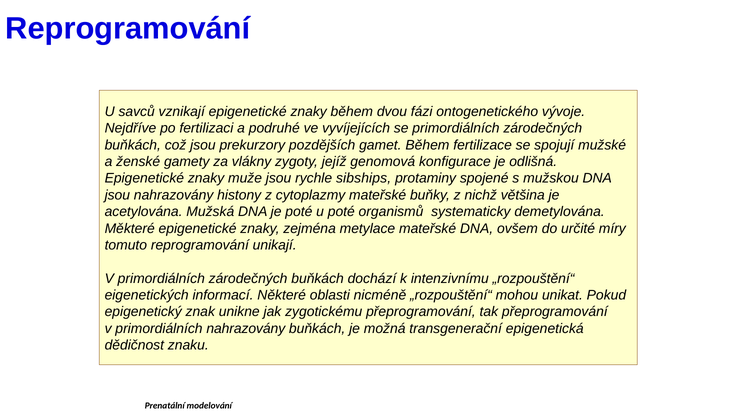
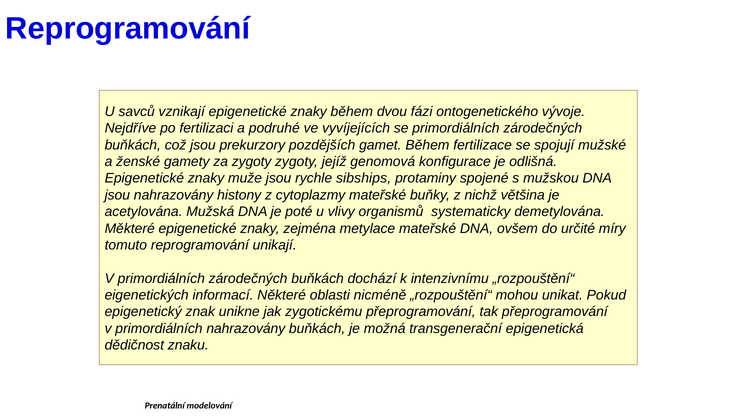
za vlákny: vlákny -> zygoty
u poté: poté -> vlivy
